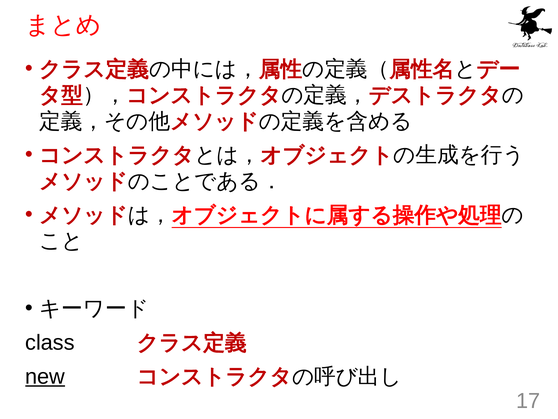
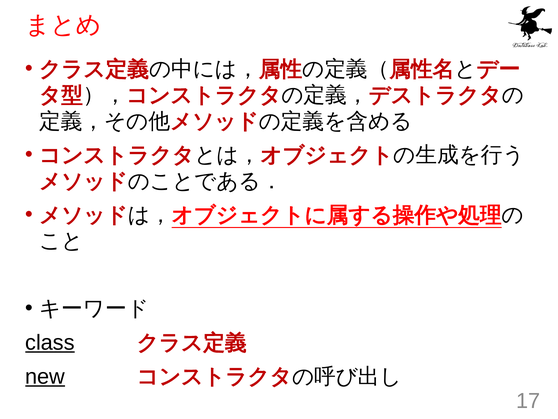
class underline: none -> present
